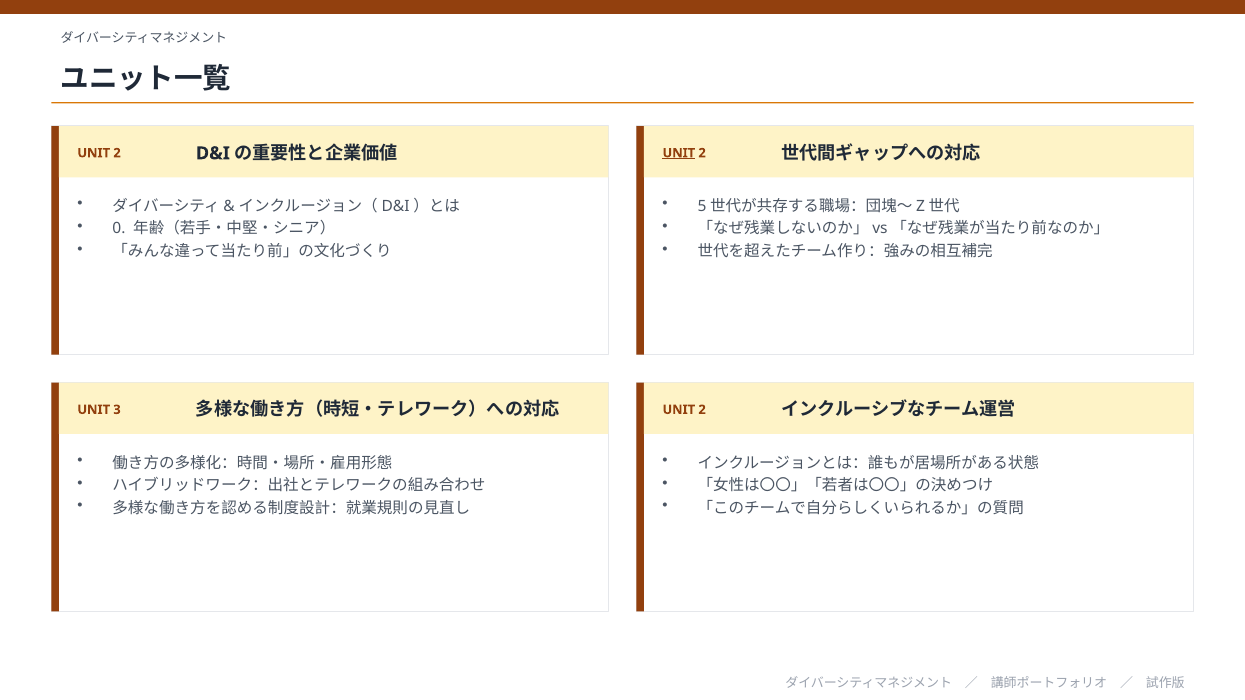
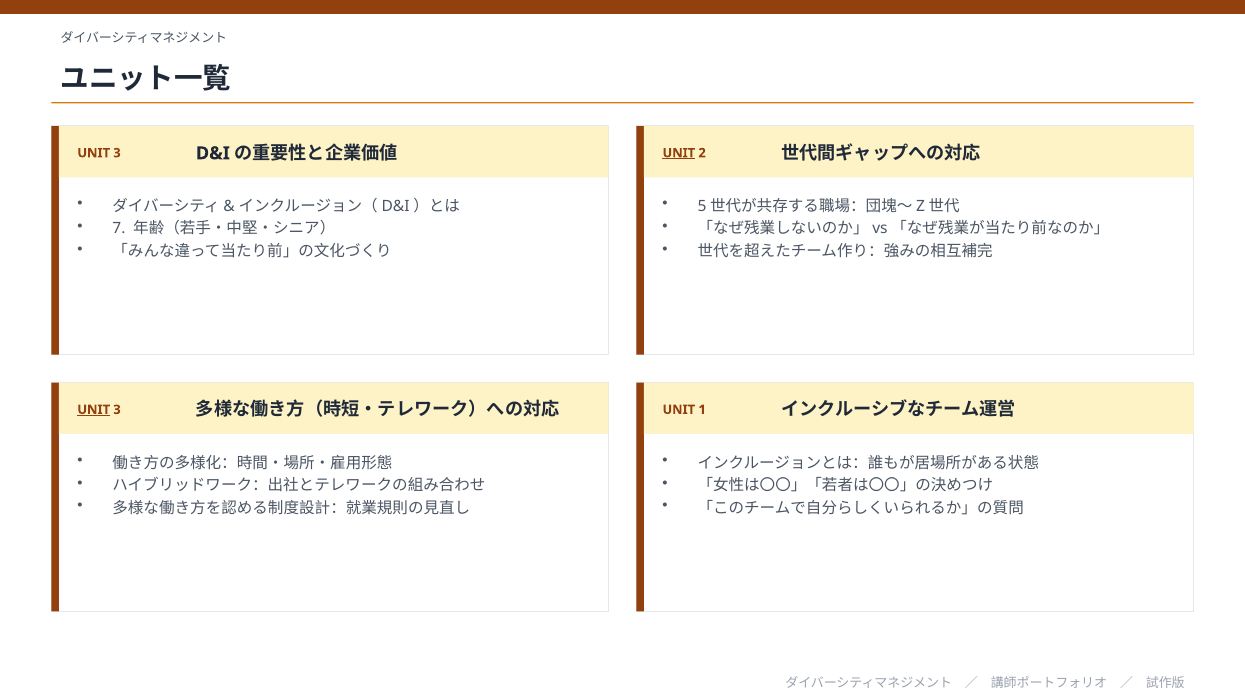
2 at (117, 153): 2 -> 3
0: 0 -> 7
UNIT at (94, 410) underline: none -> present
2 at (702, 410): 2 -> 1
